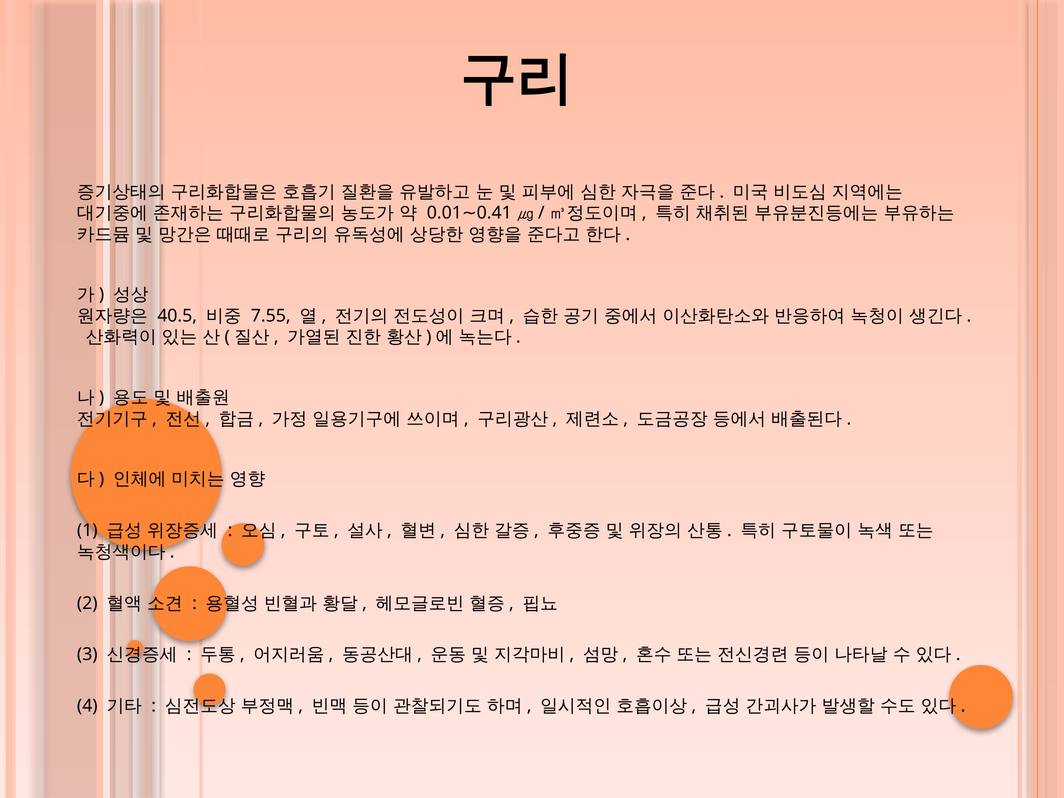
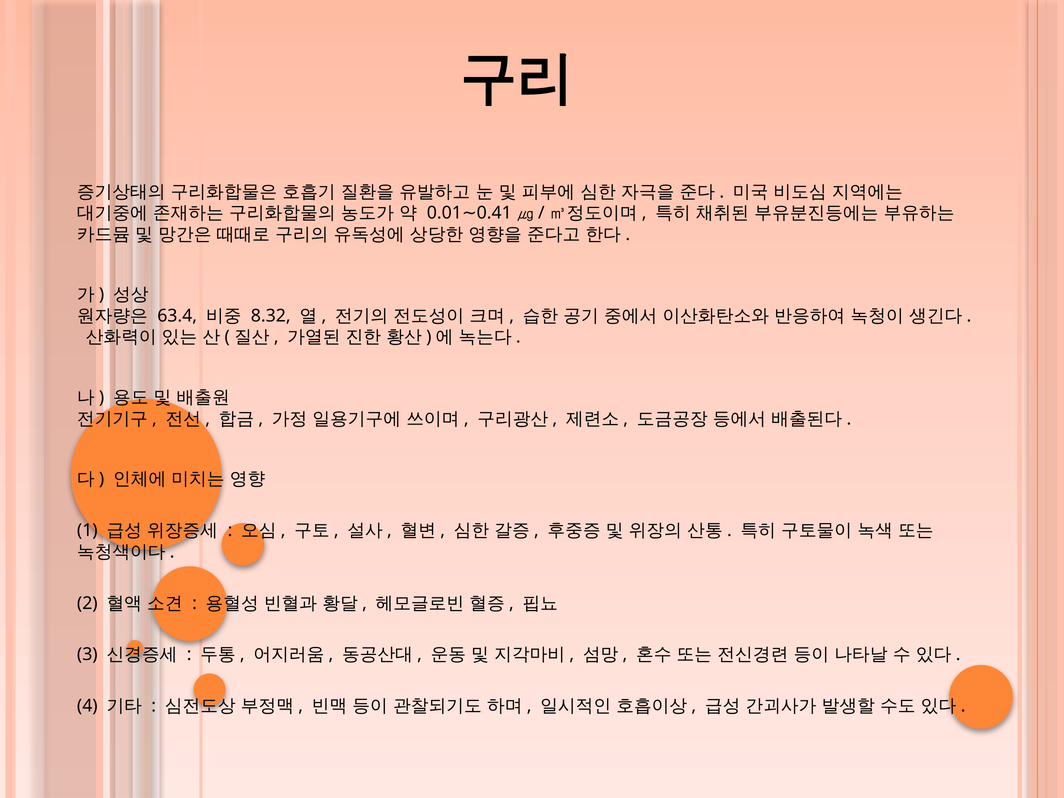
40.5: 40.5 -> 63.4
7.55: 7.55 -> 8.32
